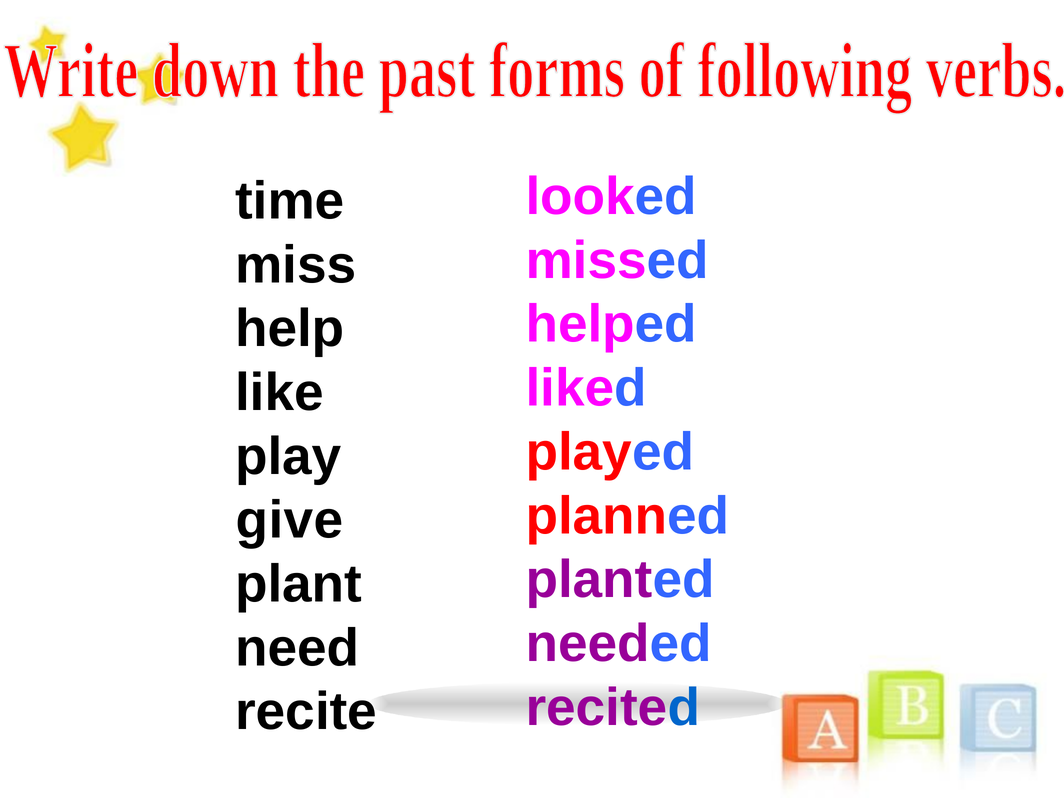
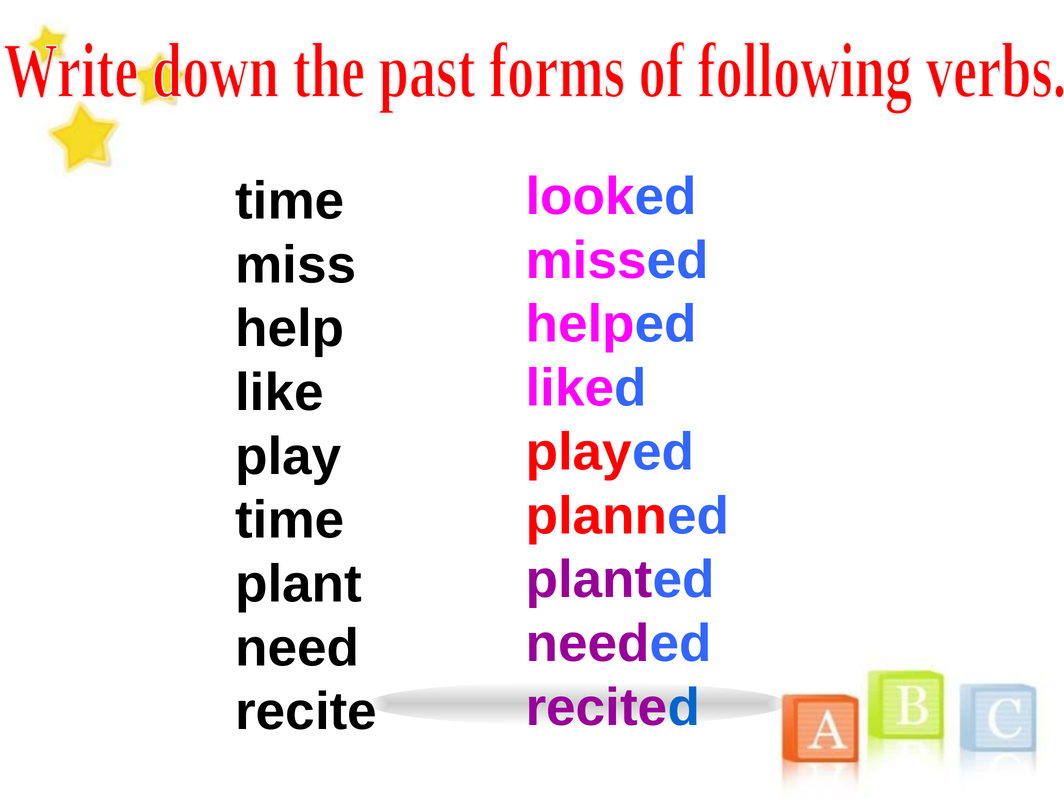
give at (290, 520): give -> time
